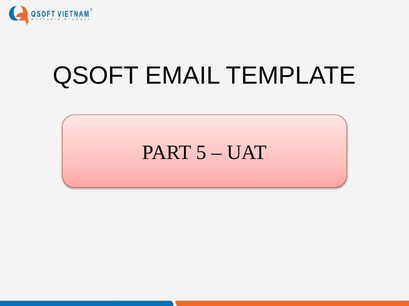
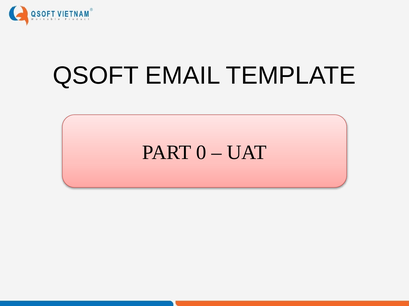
5: 5 -> 0
